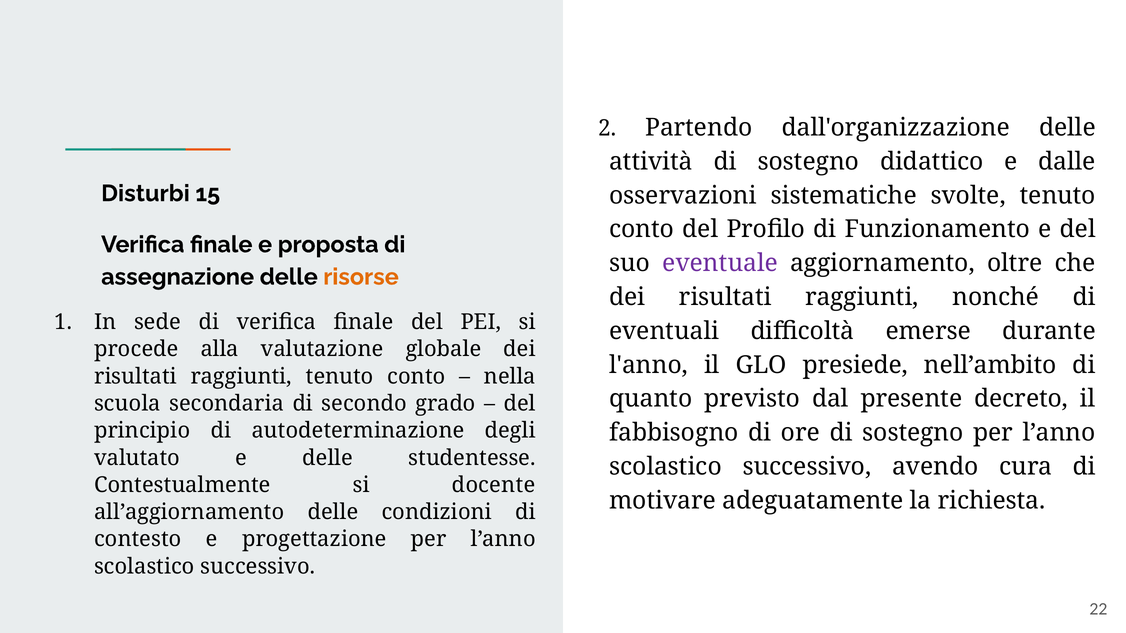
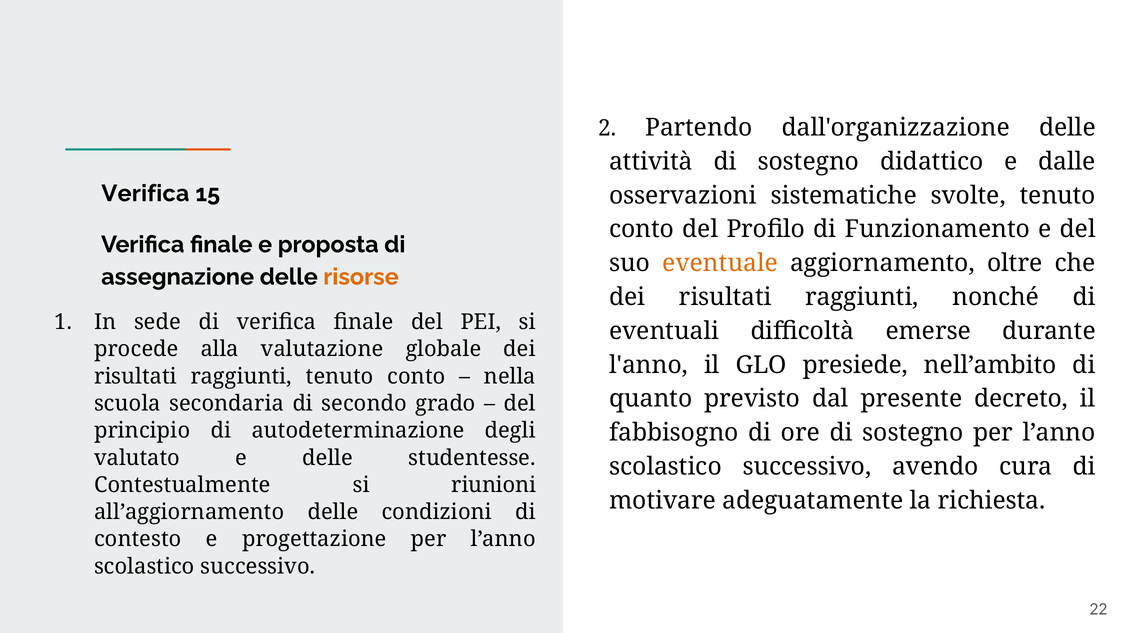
Disturbi at (145, 194): Disturbi -> Verifica
eventuale colour: purple -> orange
docente: docente -> riunioni
